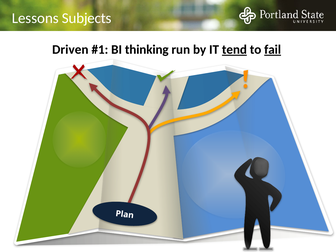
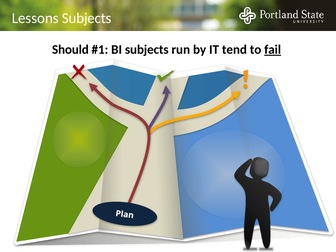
Driven: Driven -> Should
BI thinking: thinking -> subjects
tend underline: present -> none
